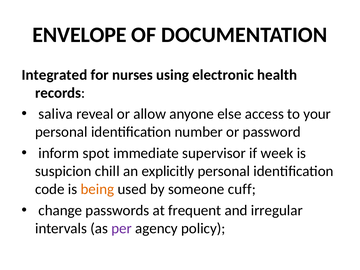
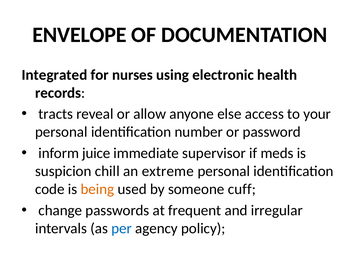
saliva: saliva -> tracts
spot: spot -> juice
week: week -> meds
explicitly: explicitly -> extreme
per colour: purple -> blue
